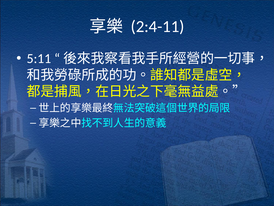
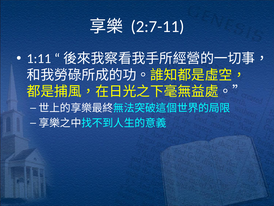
2:4-11: 2:4-11 -> 2:7-11
5:11: 5:11 -> 1:11
